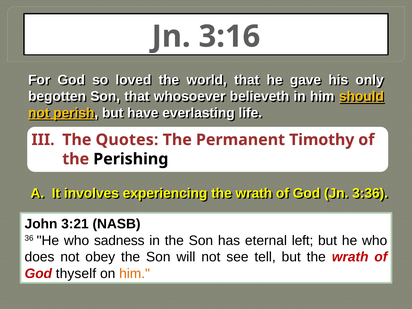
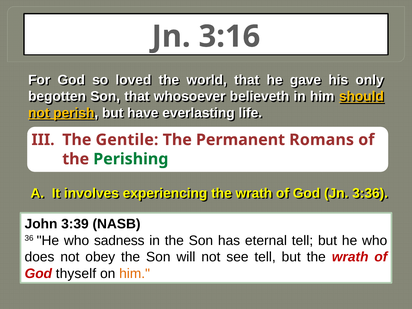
Quotes: Quotes -> Gentile
Timothy: Timothy -> Romans
Perishing colour: black -> green
3:21: 3:21 -> 3:39
eternal left: left -> tell
